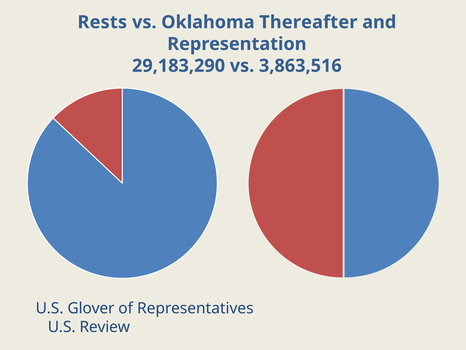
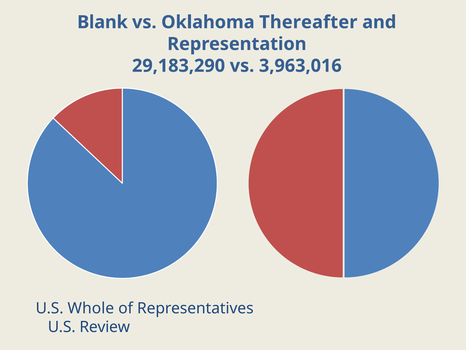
Rests: Rests -> Blank
3,863,516: 3,863,516 -> 3,963,016
Glover: Glover -> Whole
